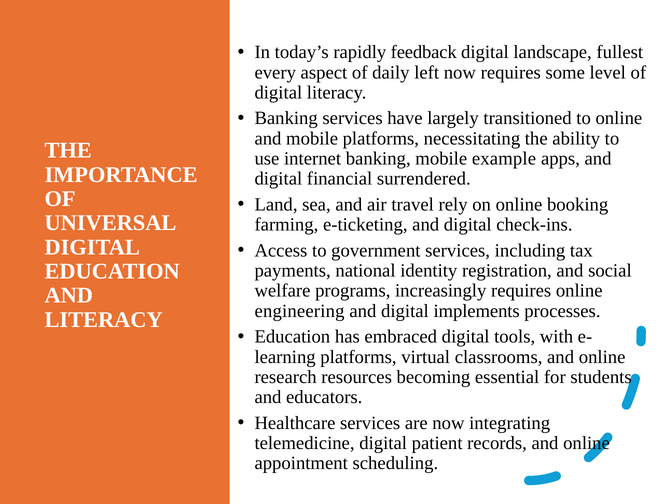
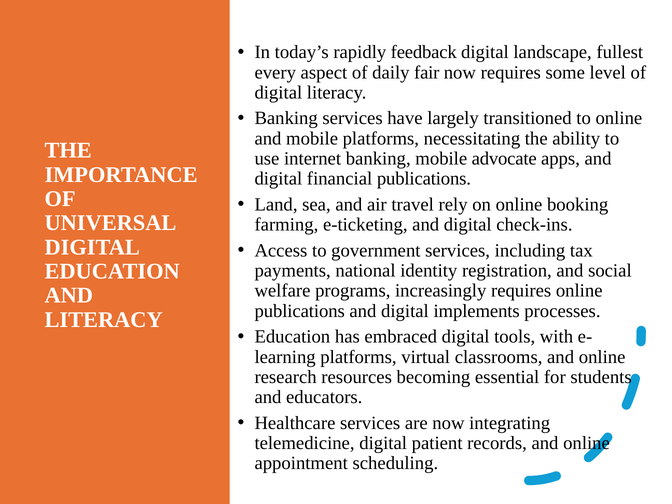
left: left -> fair
example: example -> advocate
financial surrendered: surrendered -> publications
engineering at (300, 311): engineering -> publications
